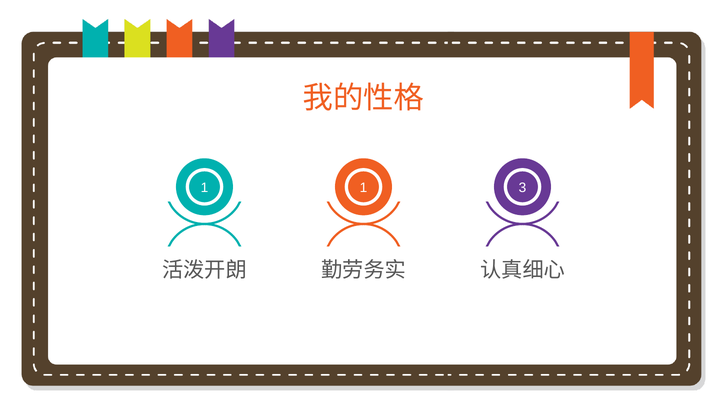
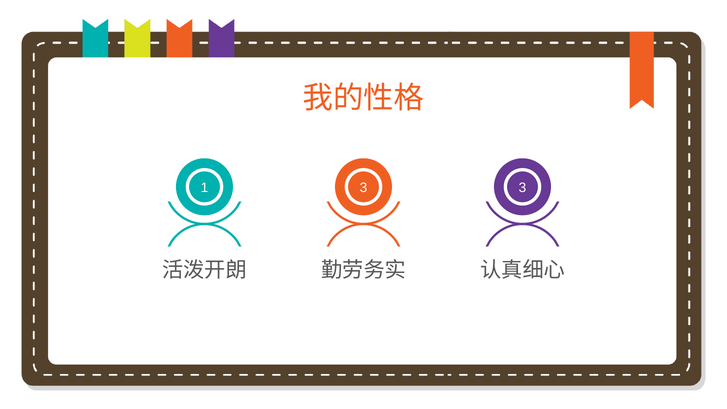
1 1: 1 -> 3
